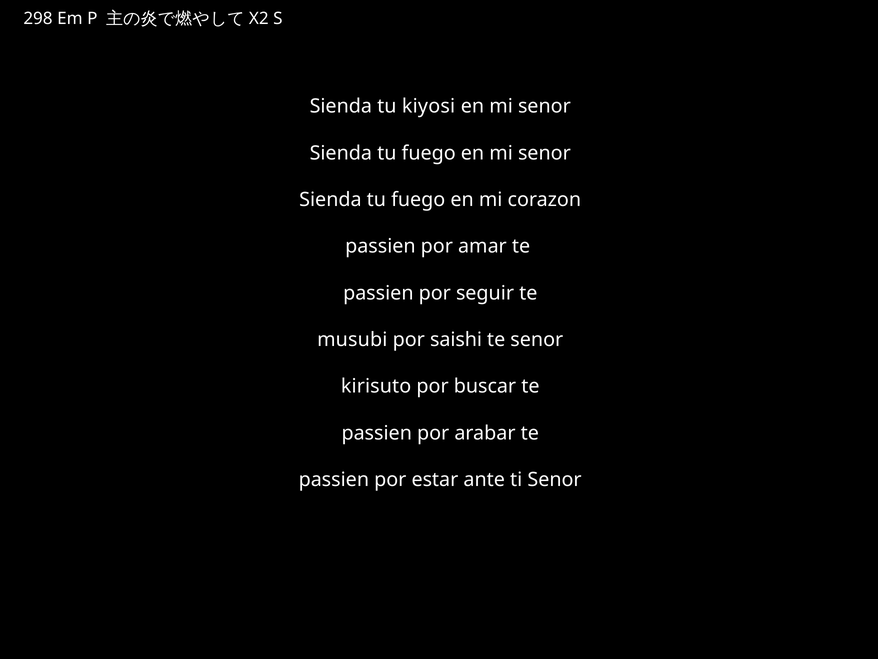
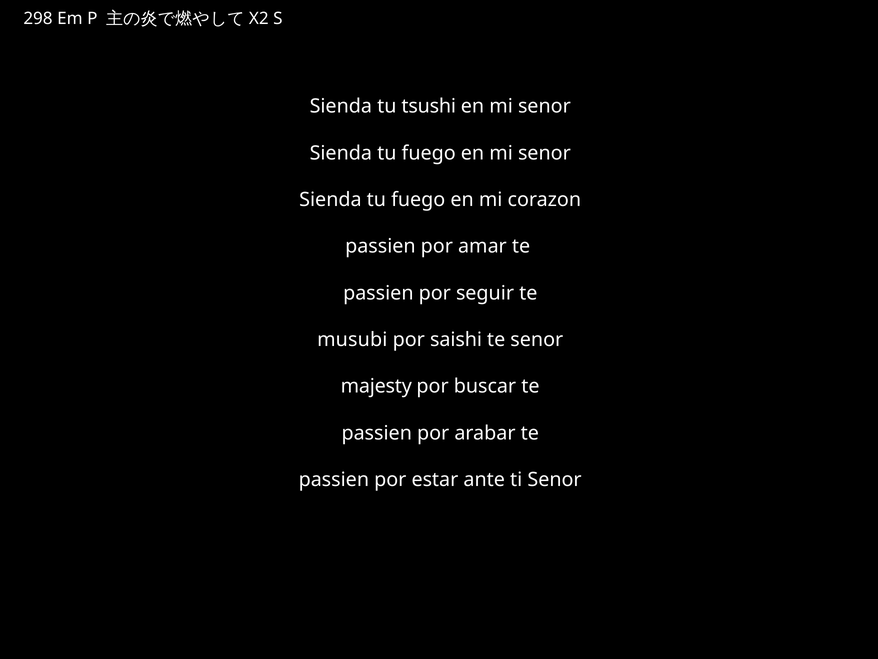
kiyosi: kiyosi -> tsushi
kirisuto: kirisuto -> majesty
